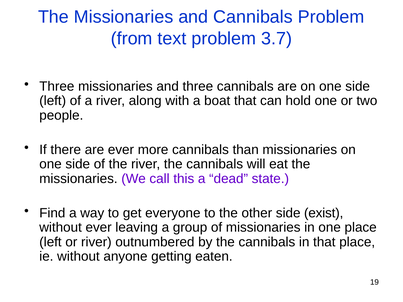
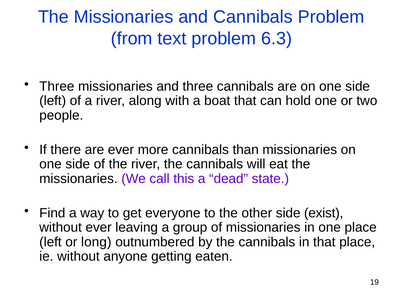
3.7: 3.7 -> 6.3
or river: river -> long
